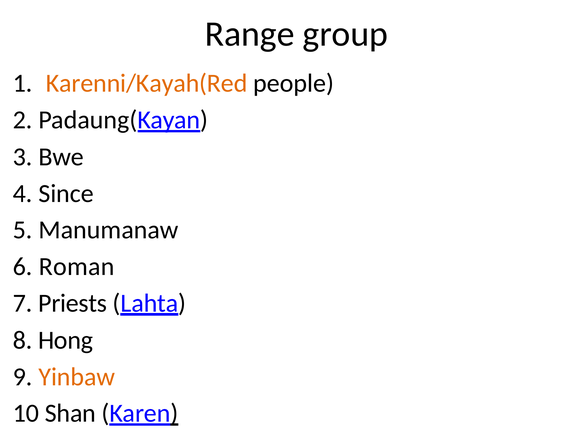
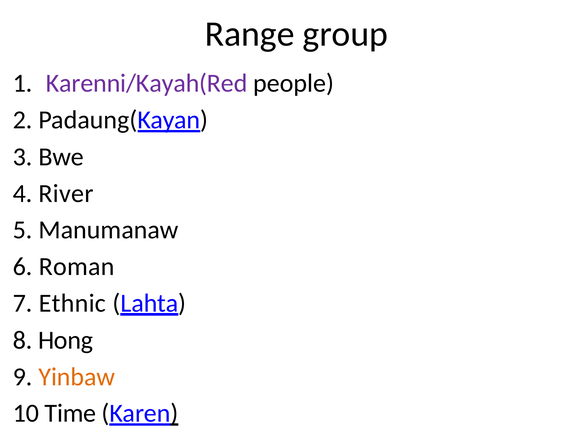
Karenni/Kayah(Red colour: orange -> purple
Since: Since -> River
Priests: Priests -> Ethnic
Shan: Shan -> Time
